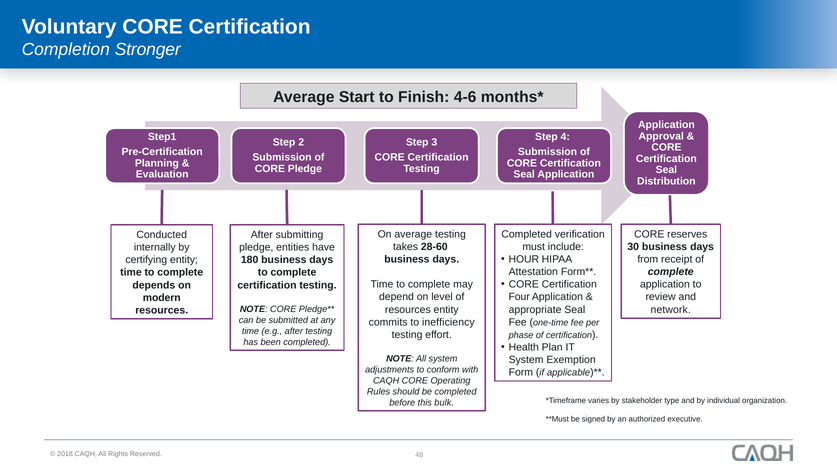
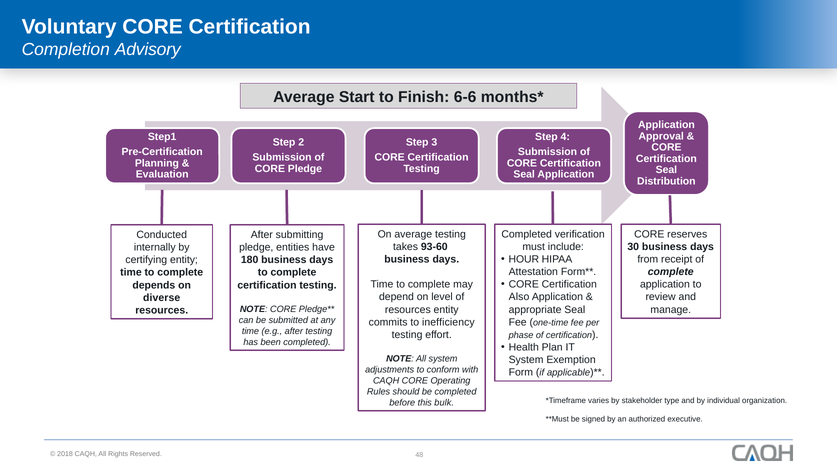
Stronger: Stronger -> Advisory
4-6: 4-6 -> 6-6
28-60: 28-60 -> 93-60
Four: Four -> Also
modern: modern -> diverse
network: network -> manage
